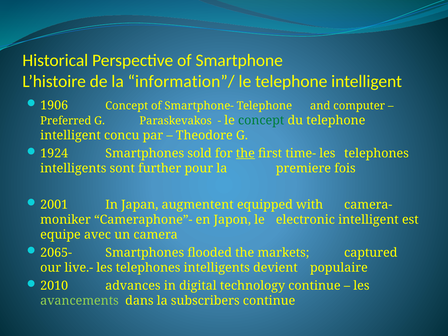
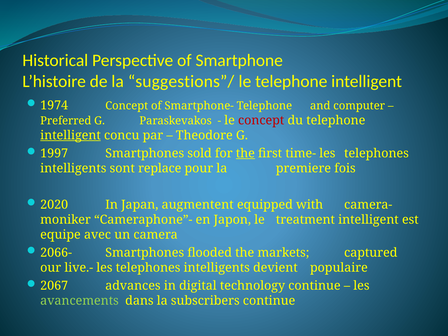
information”/: information”/ -> suggestions”/
1906: 1906 -> 1974
concept at (261, 120) colour: green -> red
intelligent at (71, 135) underline: none -> present
1924: 1924 -> 1997
further: further -> replace
2001: 2001 -> 2020
electronic: electronic -> treatment
2065-: 2065- -> 2066-
2010: 2010 -> 2067
